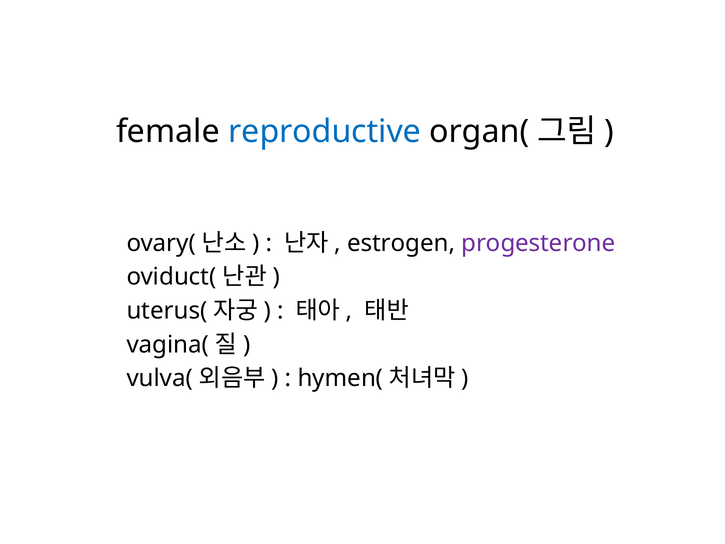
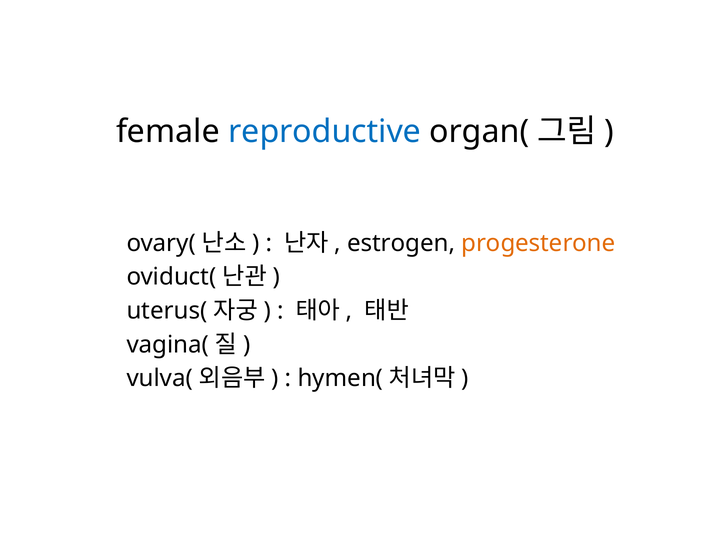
progesterone colour: purple -> orange
